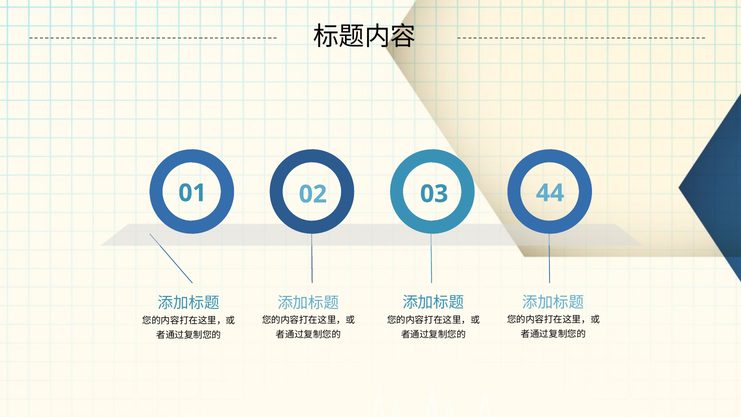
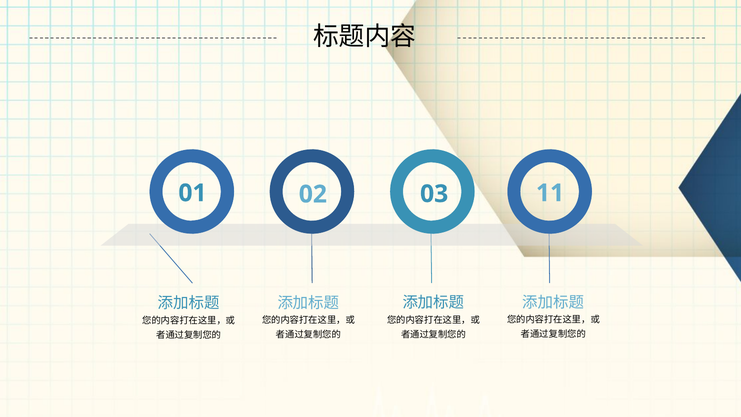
44: 44 -> 11
